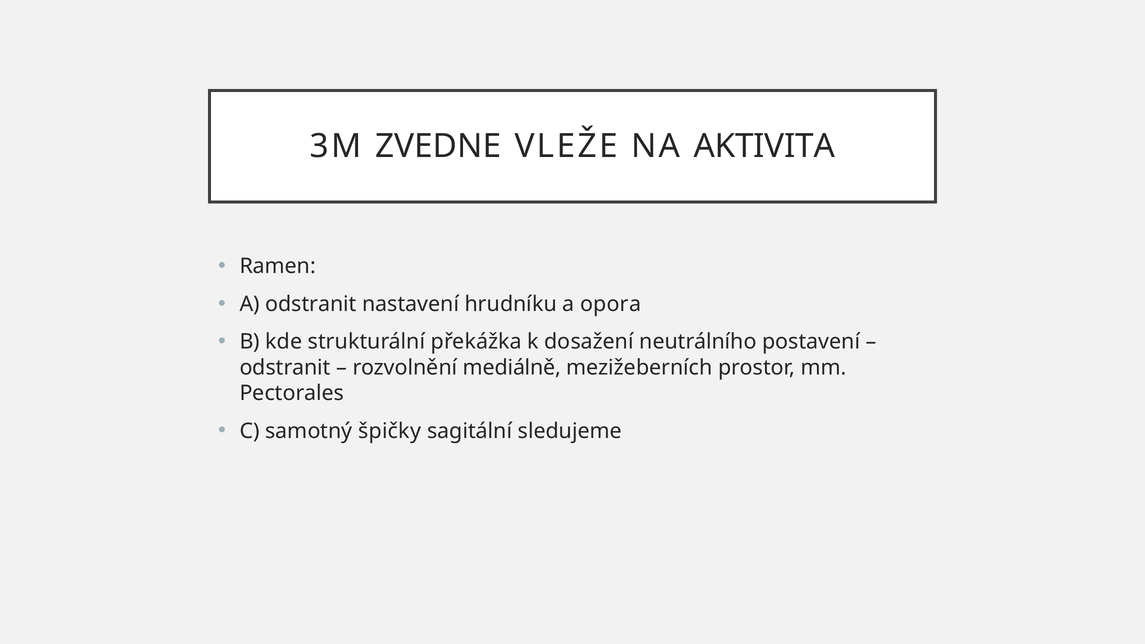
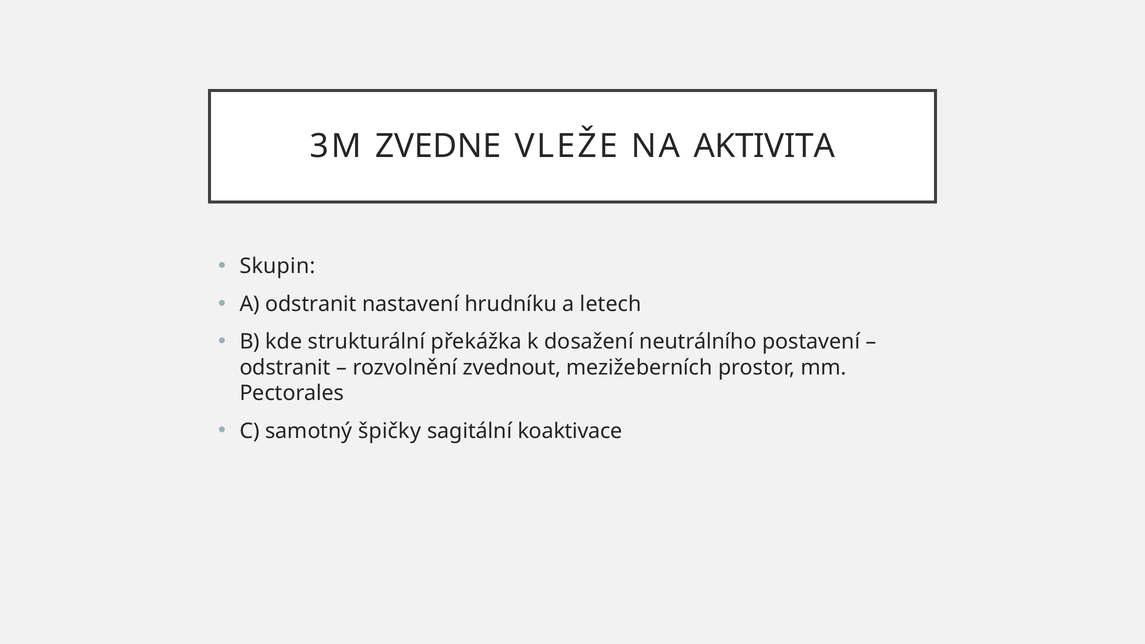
Ramen: Ramen -> Skupin
opora: opora -> letech
mediálně: mediálně -> zvednout
sledujeme: sledujeme -> koaktivace
